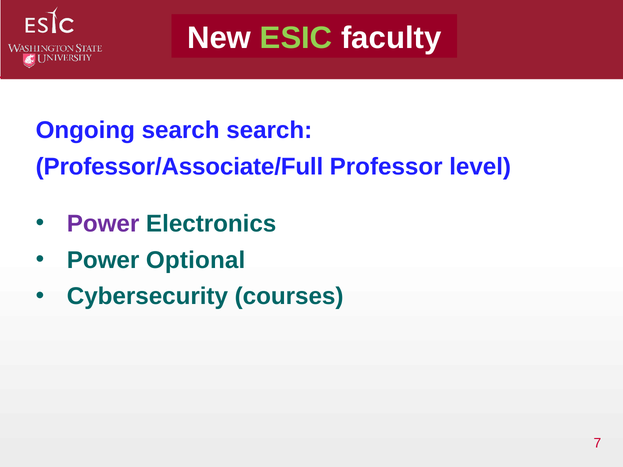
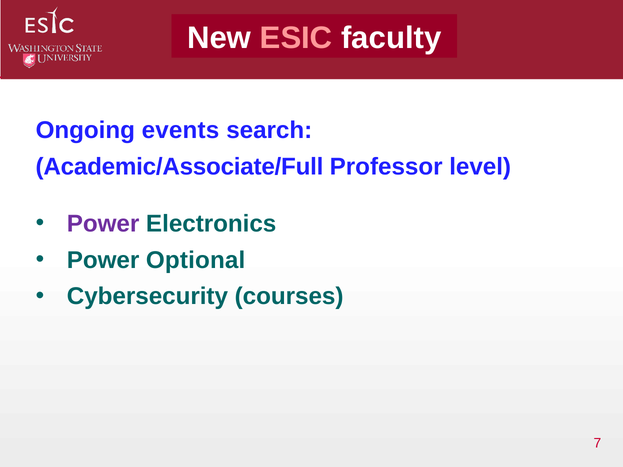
ESIC colour: light green -> pink
Ongoing search: search -> events
Professor/Associate/Full: Professor/Associate/Full -> Academic/Associate/Full
